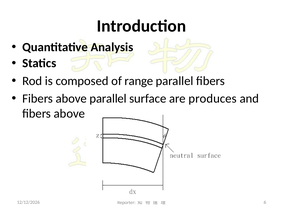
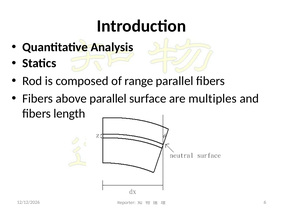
produces: produces -> multiples
above at (69, 114): above -> length
